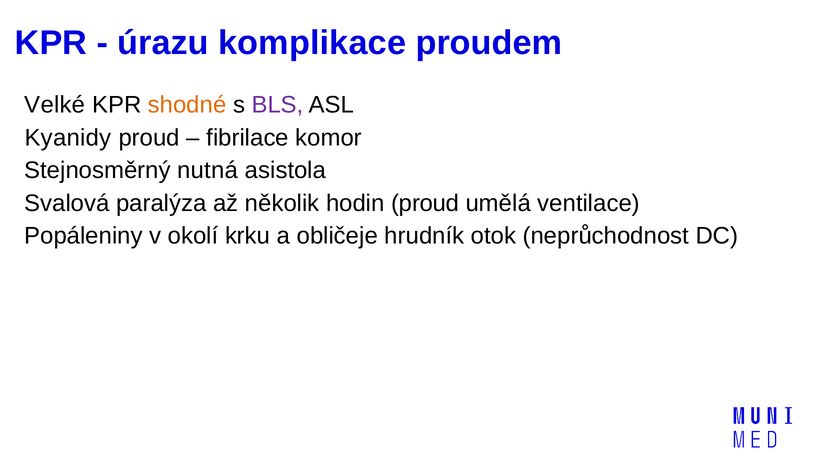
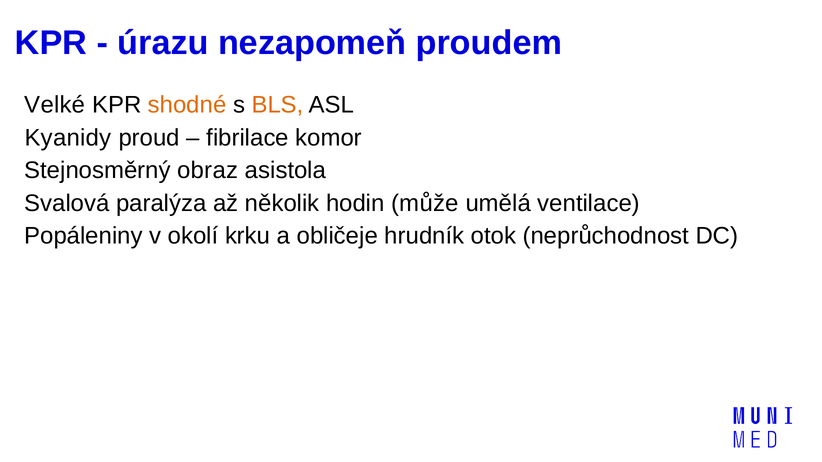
komplikace: komplikace -> nezapomeň
BLS colour: purple -> orange
nutná: nutná -> obraz
hodin proud: proud -> může
